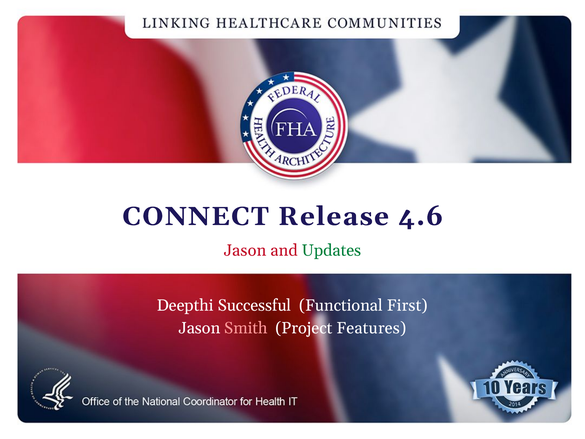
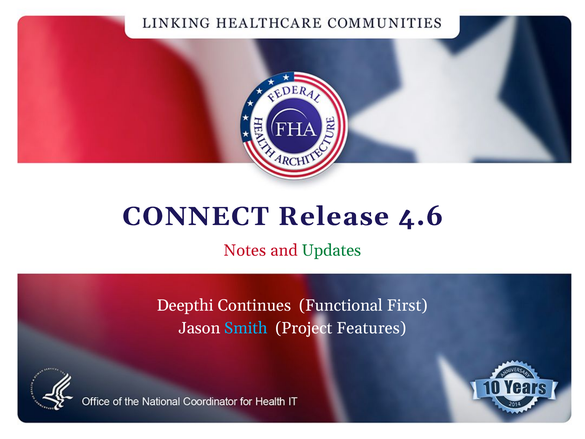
Jason at (245, 250): Jason -> Notes
Successful: Successful -> Continues
Smith colour: pink -> light blue
